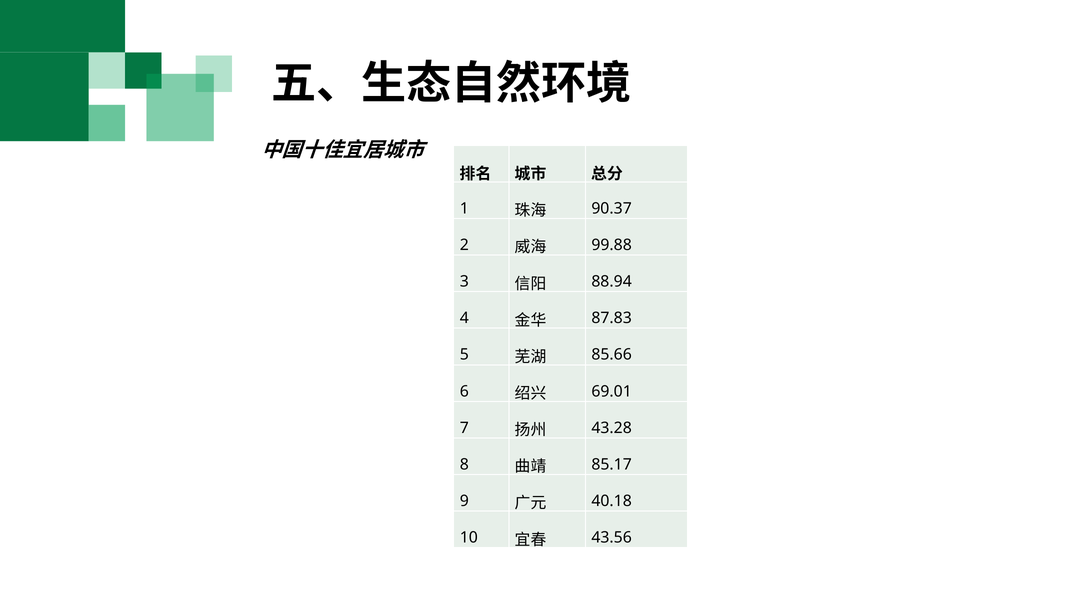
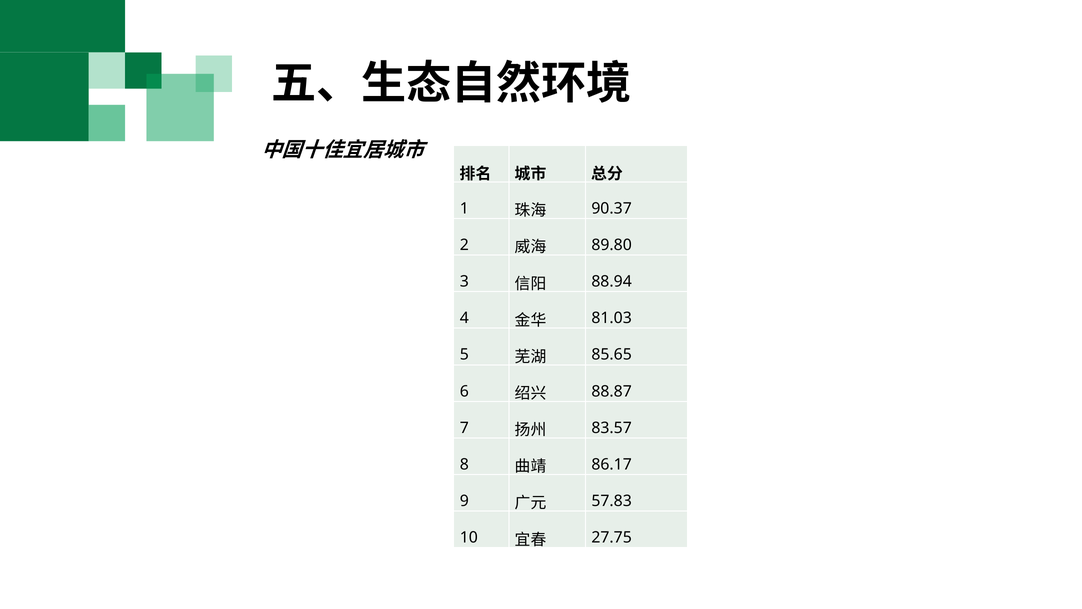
99.88: 99.88 -> 89.80
87.83: 87.83 -> 81.03
85.66: 85.66 -> 85.65
69.01: 69.01 -> 88.87
43.28: 43.28 -> 83.57
85.17: 85.17 -> 86.17
40.18: 40.18 -> 57.83
43.56: 43.56 -> 27.75
